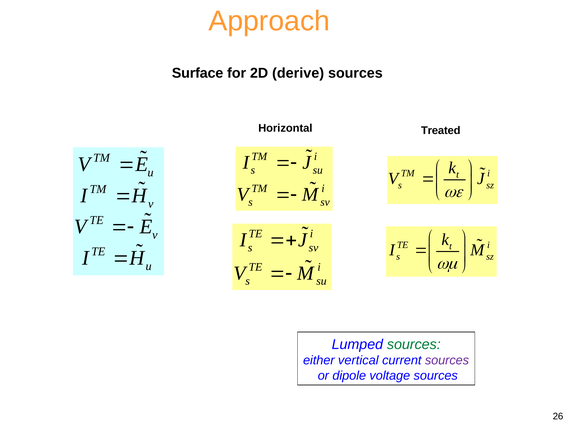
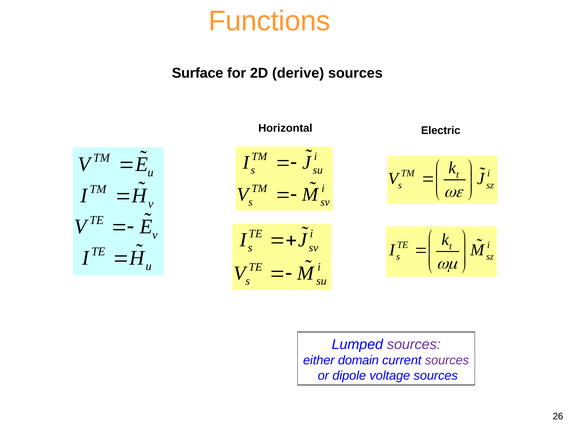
Approach: Approach -> Functions
Treated: Treated -> Electric
sources at (414, 344) colour: green -> purple
vertical: vertical -> domain
